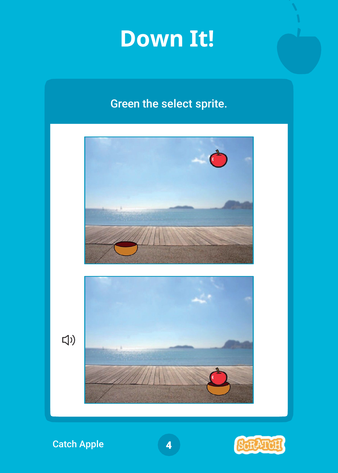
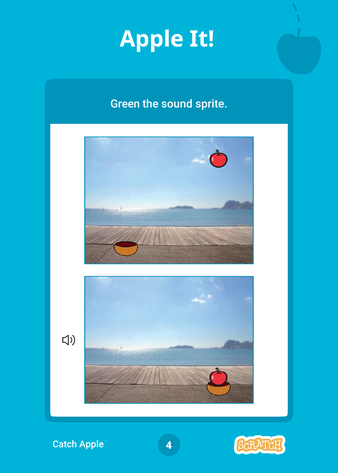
Down at (152, 39): Down -> Apple
select: select -> sound
